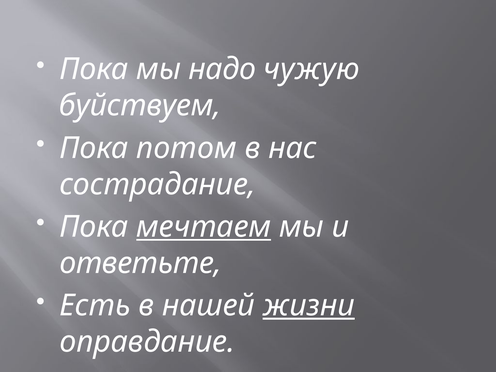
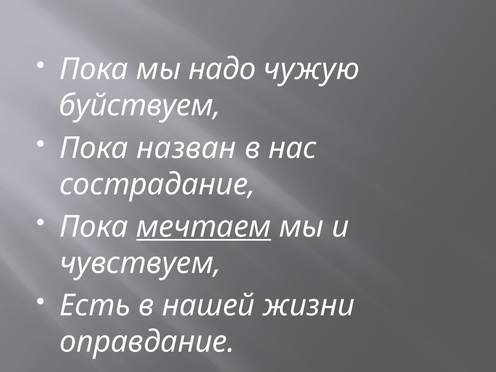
потом: потом -> назван
ответьте: ответьте -> чувствуем
жизни underline: present -> none
